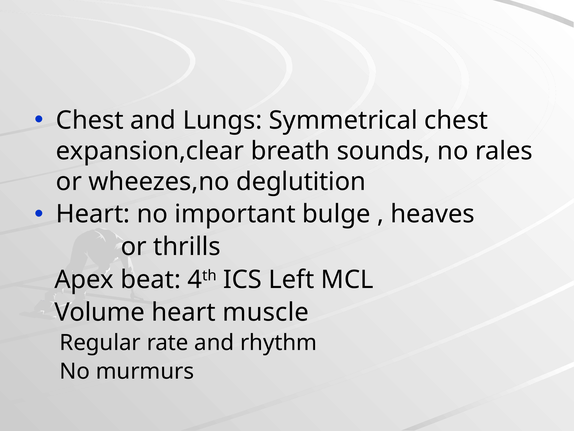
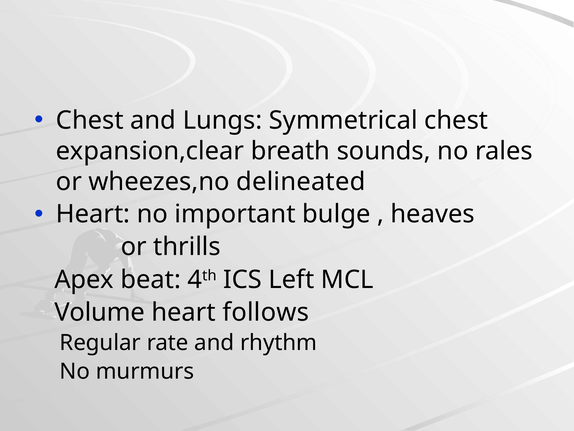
deglutition: deglutition -> delineated
muscle: muscle -> follows
